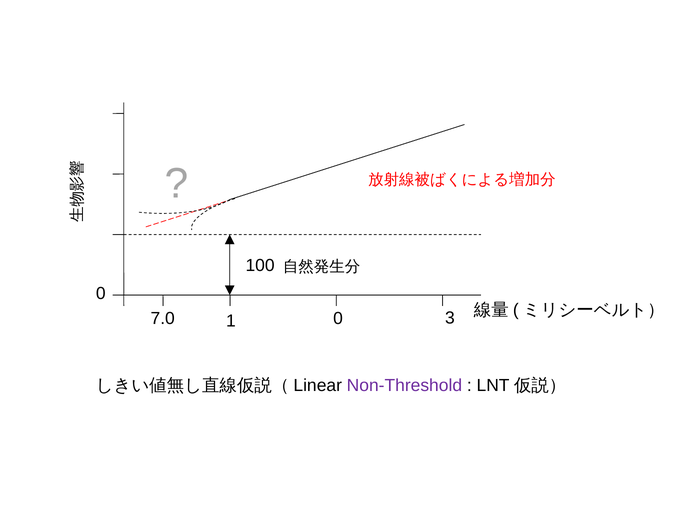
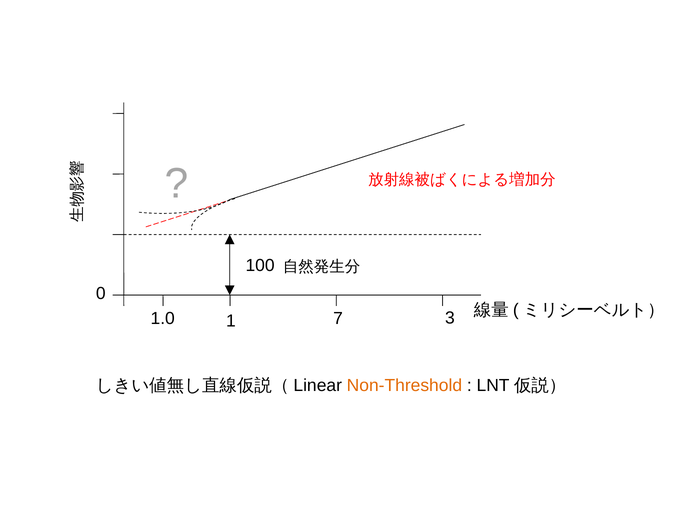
7.0: 7.0 -> 1.0
1 0: 0 -> 7
Non-Threshold colour: purple -> orange
